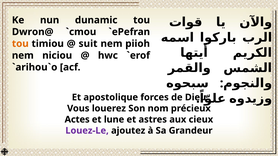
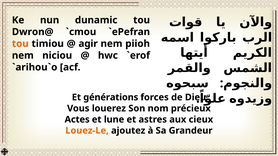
suit: suit -> agir
apostolique: apostolique -> générations
Louez-Le colour: purple -> orange
